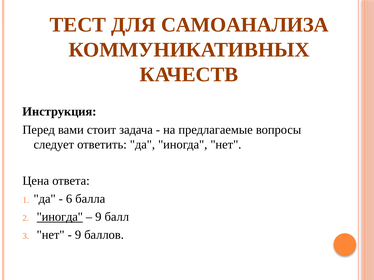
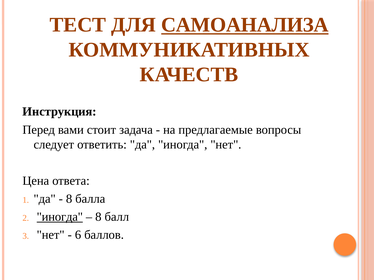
САМОАНАЛИЗА underline: none -> present
6 at (69, 199): 6 -> 8
9 at (98, 217): 9 -> 8
9 at (78, 235): 9 -> 6
